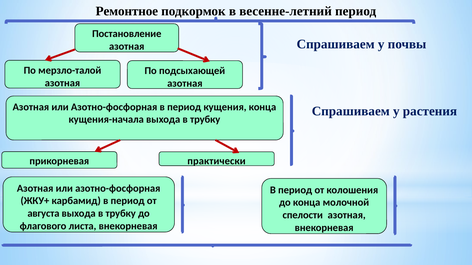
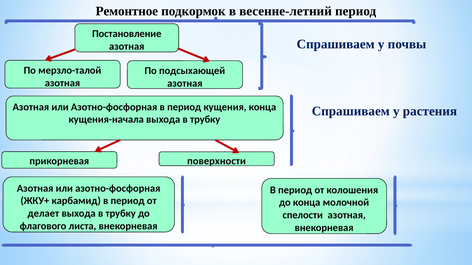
практически: практически -> поверхности
августа: августа -> делает
